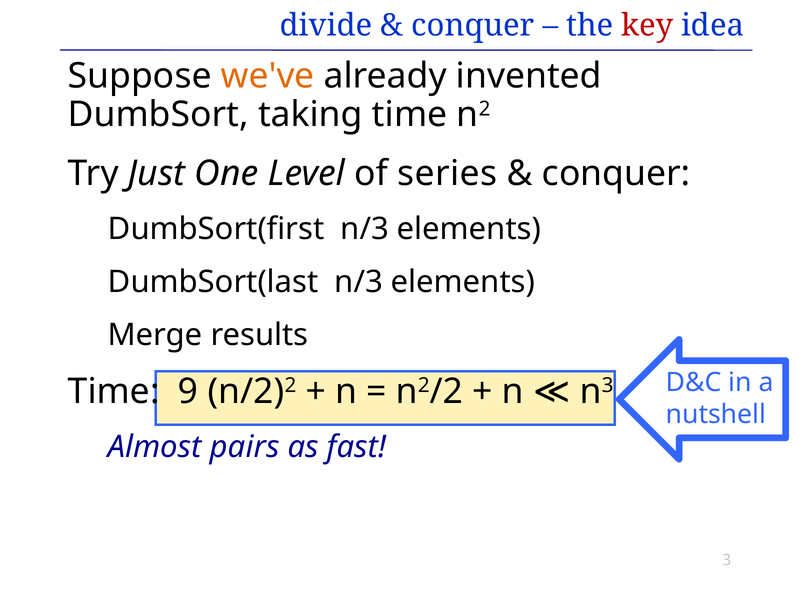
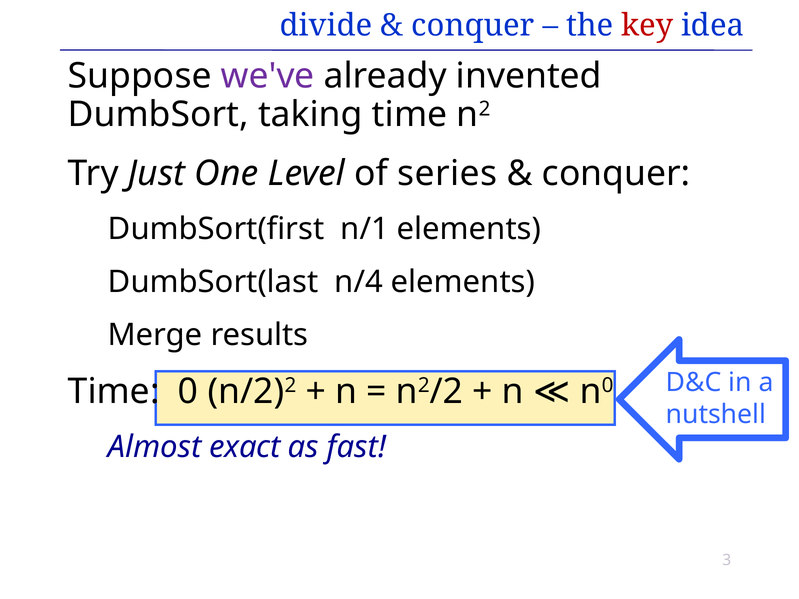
we've colour: orange -> purple
DumbSort(first n/3: n/3 -> n/1
DumbSort(last n/3: n/3 -> n/4
3 at (608, 386): 3 -> 0
Time 9: 9 -> 0
pairs: pairs -> exact
